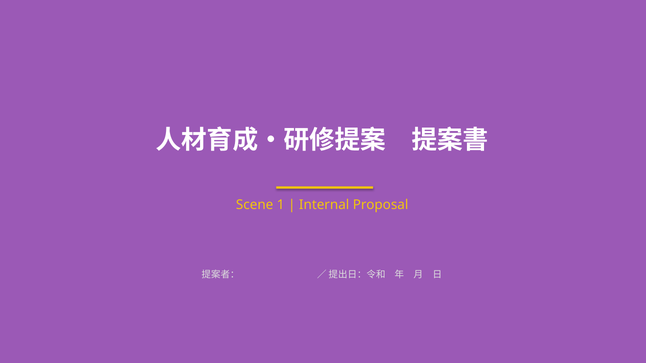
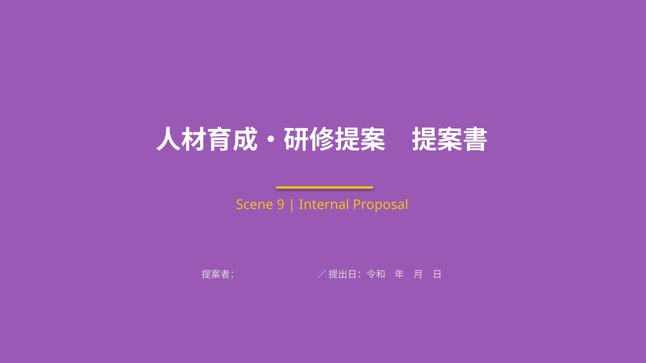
1: 1 -> 9
